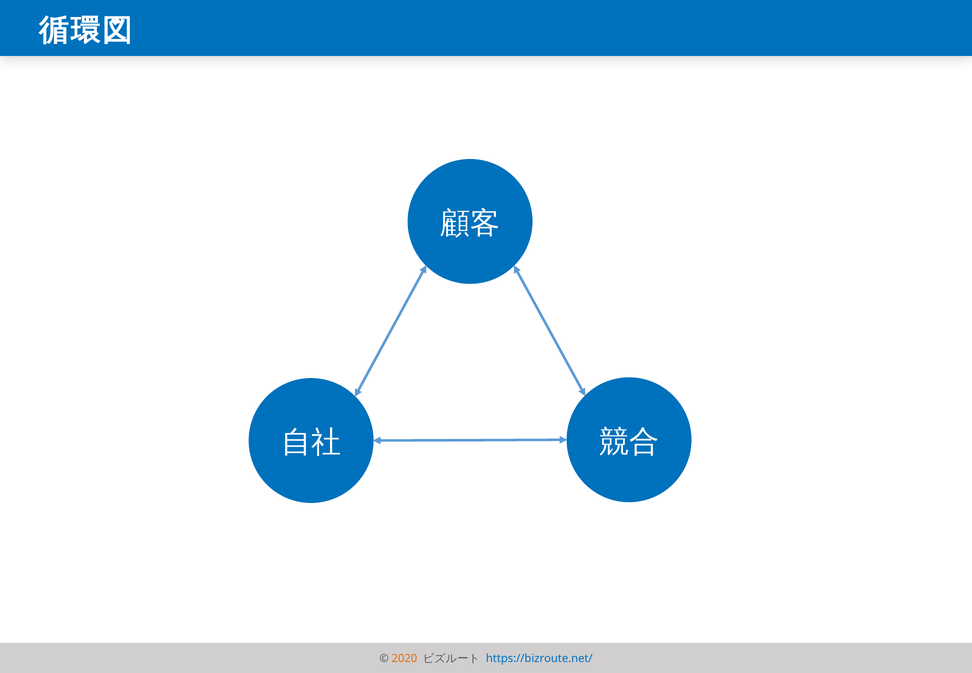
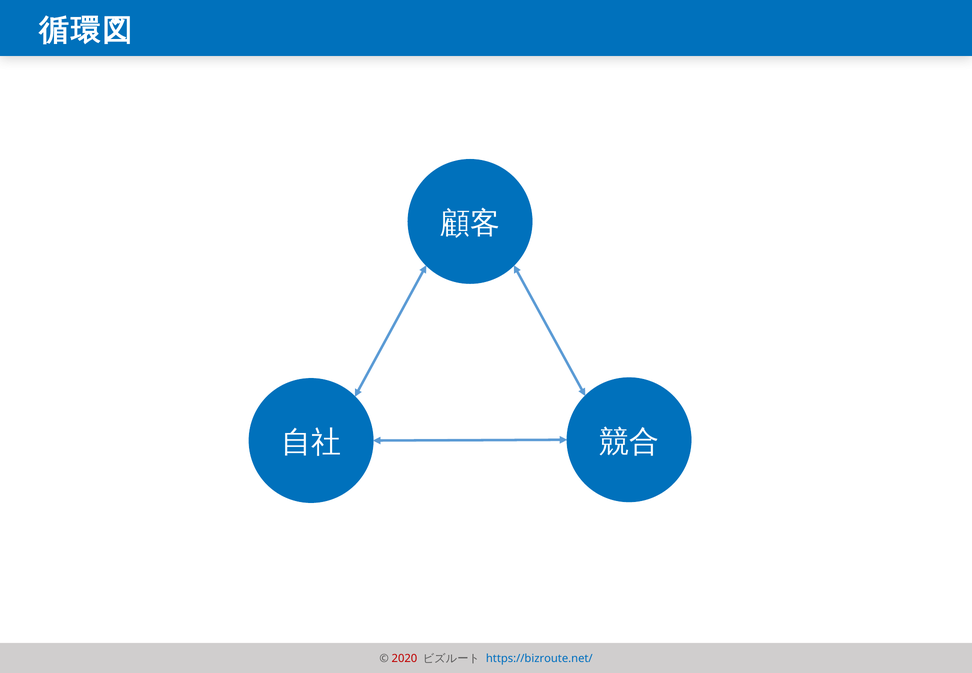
2020 colour: orange -> red
